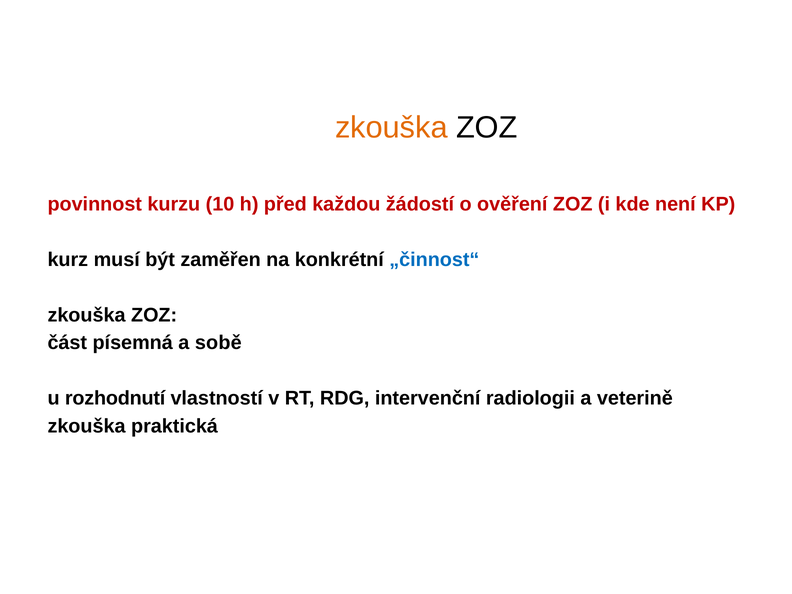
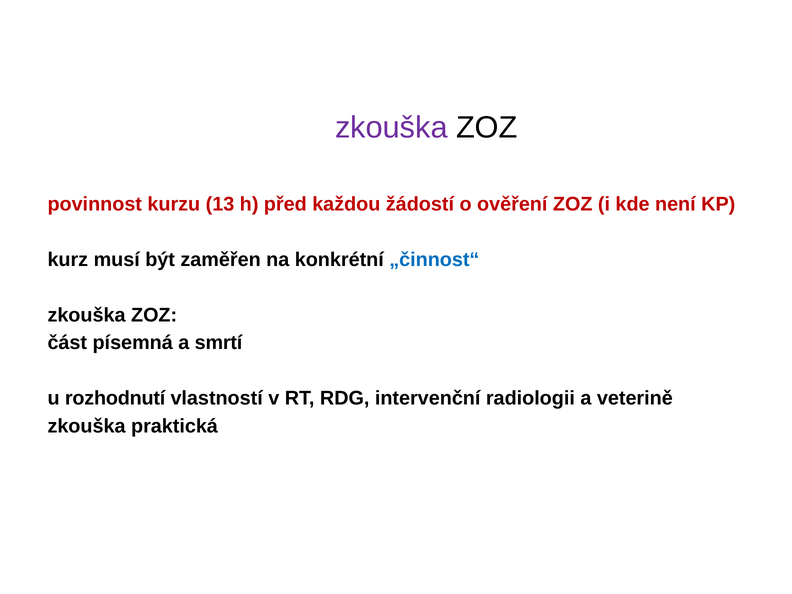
zkouška at (391, 127) colour: orange -> purple
10: 10 -> 13
sobě: sobě -> smrtí
